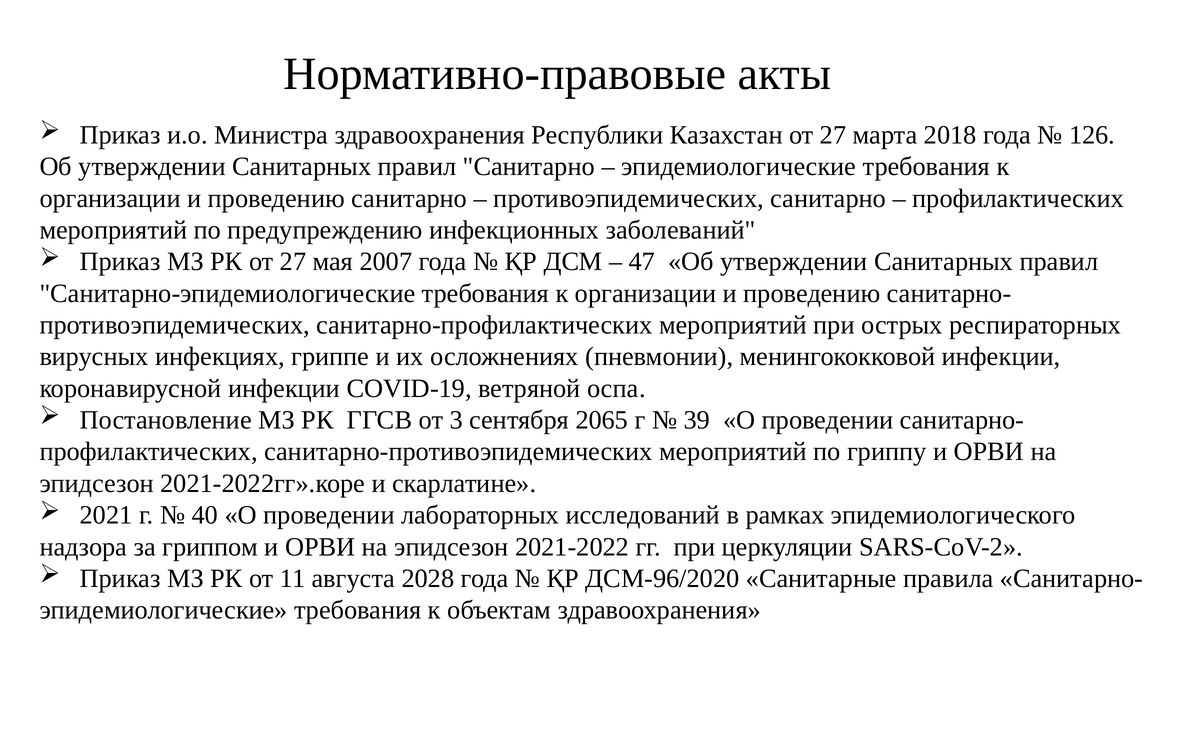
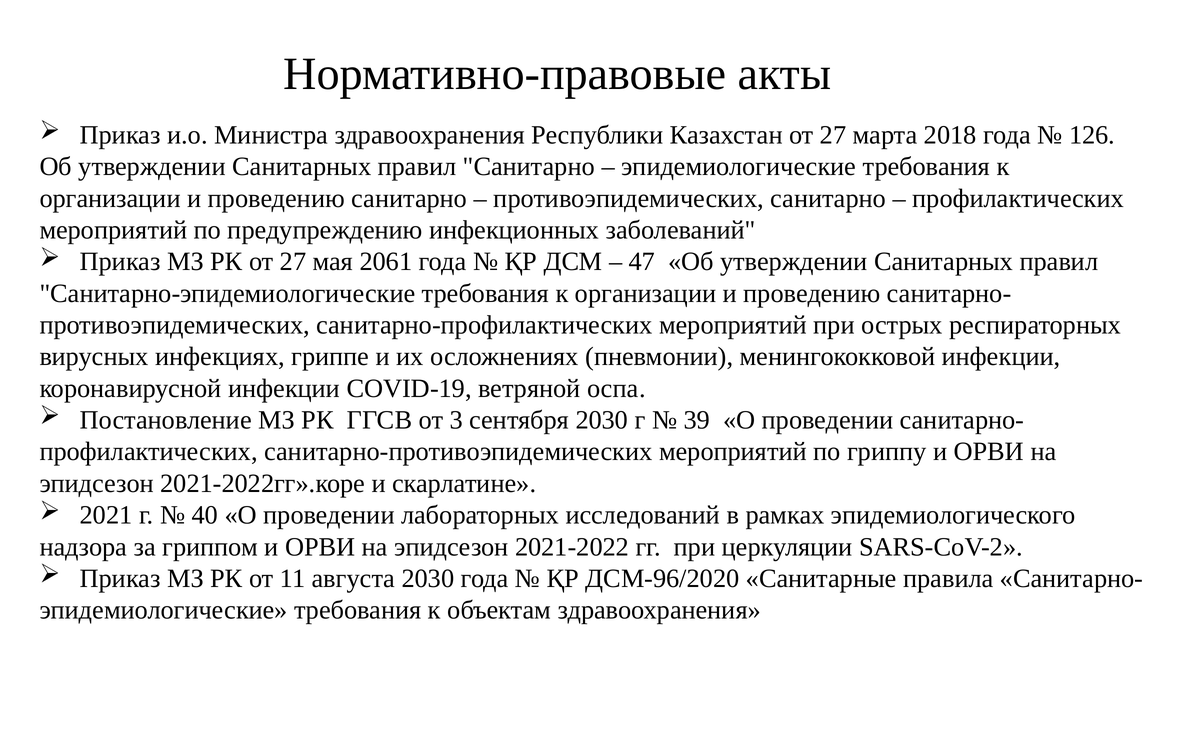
2007: 2007 -> 2061
сентября 2065: 2065 -> 2030
августа 2028: 2028 -> 2030
